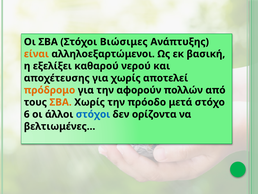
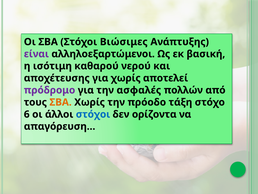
είναι colour: orange -> purple
εξελίξει: εξελίξει -> ισότιμη
πρόδρομο colour: orange -> purple
αφορούν: αφορούν -> ασφαλές
μετά: μετά -> τάξη
βελτιωμένες…: βελτιωμένες… -> απαγόρευση…
